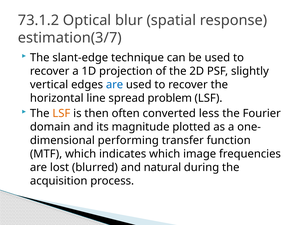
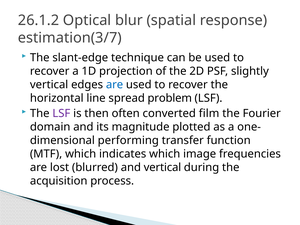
73.1.2: 73.1.2 -> 26.1.2
LSF at (61, 113) colour: orange -> purple
less: less -> film
and natural: natural -> vertical
